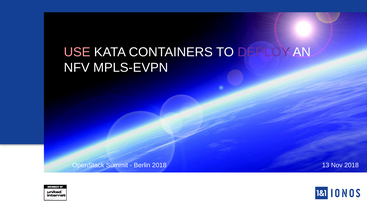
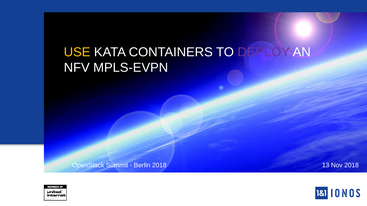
USE colour: pink -> yellow
